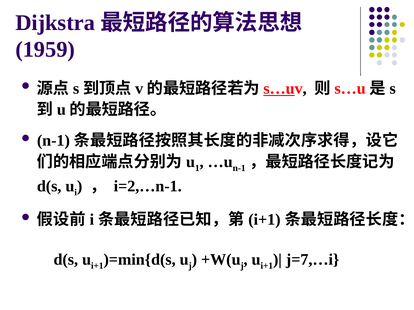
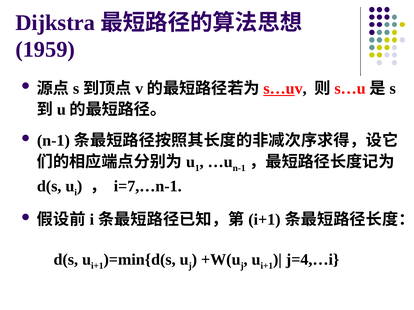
i=2,…n-1: i=2,…n-1 -> i=7,…n-1
j=7,…i: j=7,…i -> j=4,…i
